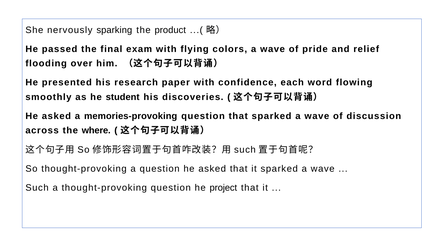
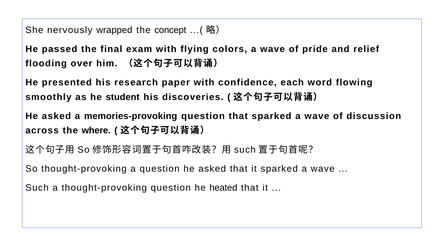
sparking: sparking -> wrapped
product: product -> concept
project: project -> heated
